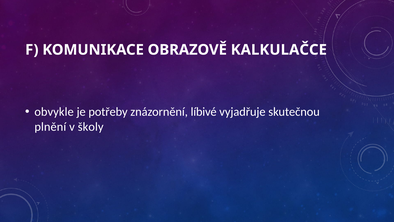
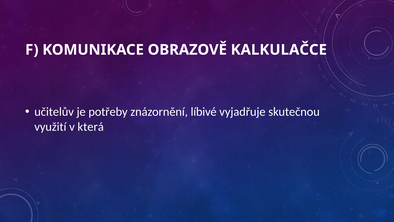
obvykle: obvykle -> učitelův
plnění: plnění -> využití
školy: školy -> která
